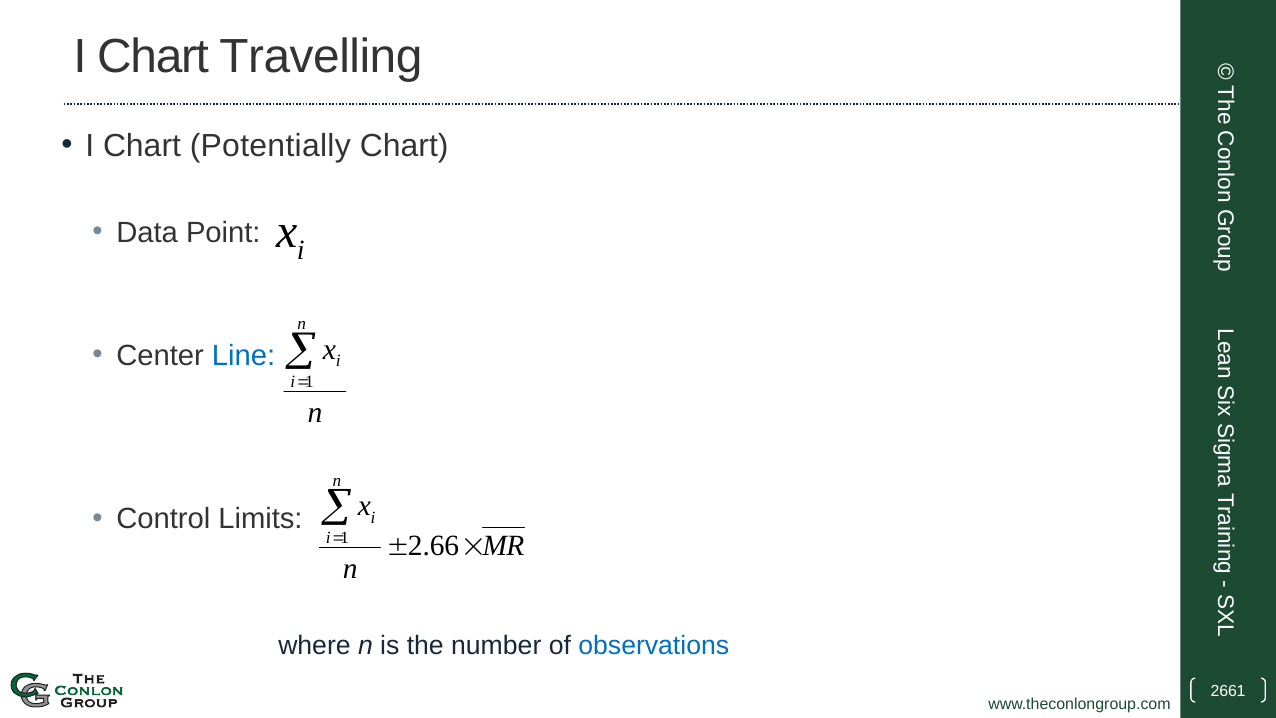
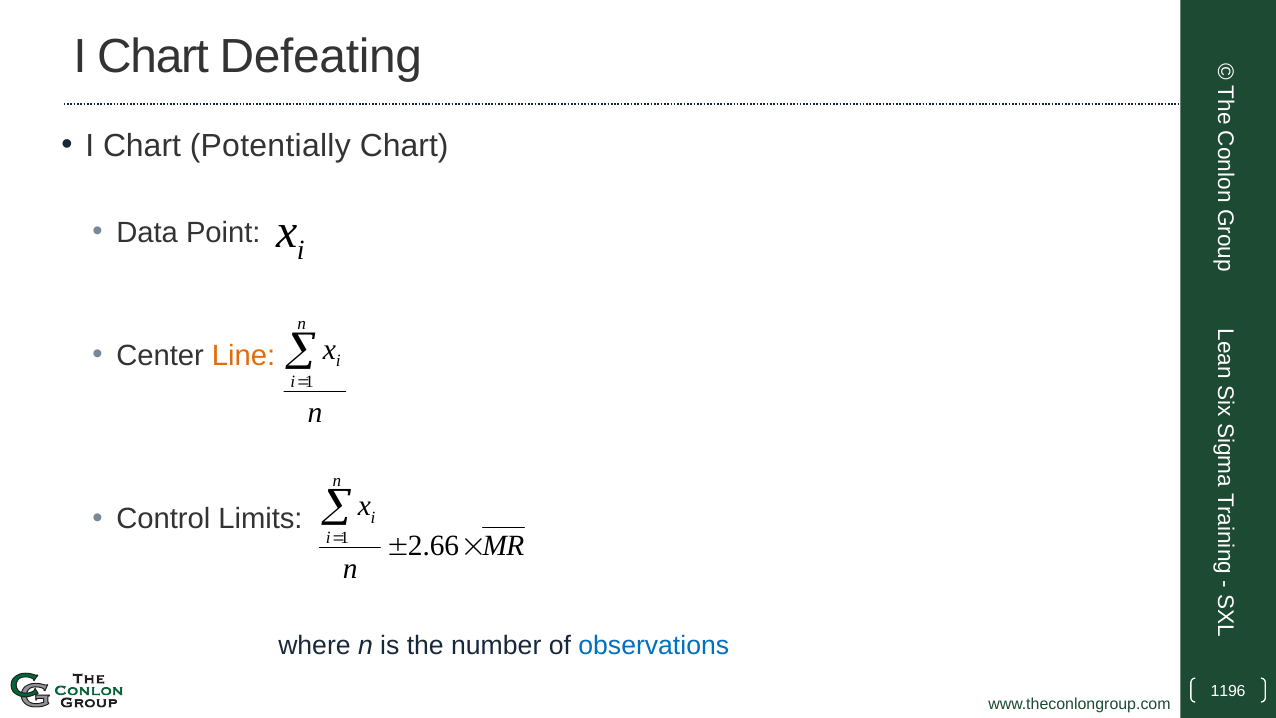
Travelling: Travelling -> Defeating
Line colour: blue -> orange
2661: 2661 -> 1196
